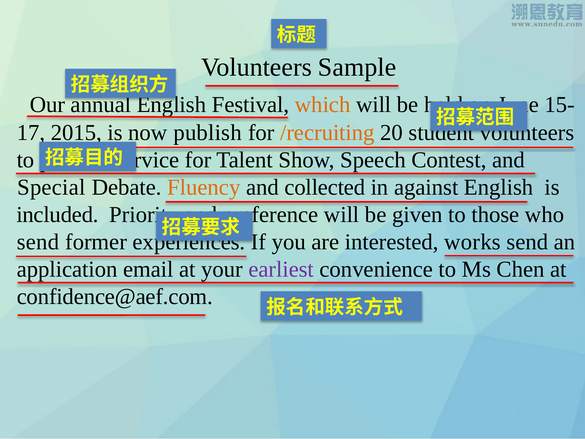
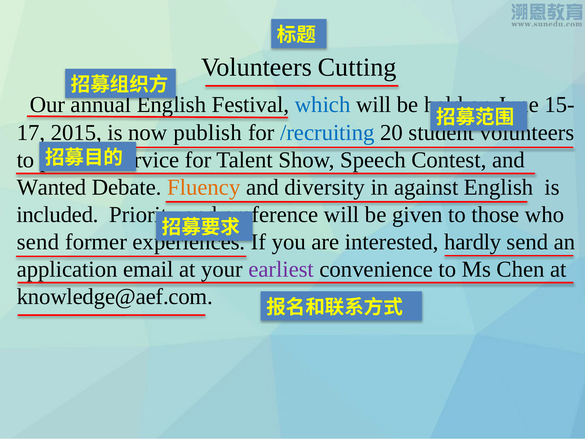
Sample: Sample -> Cutting
which colour: orange -> blue
/recruiting colour: orange -> blue
Special: Special -> Wanted
collected: collected -> diversity
works: works -> hardly
confidence@aef.com: confidence@aef.com -> knowledge@aef.com
